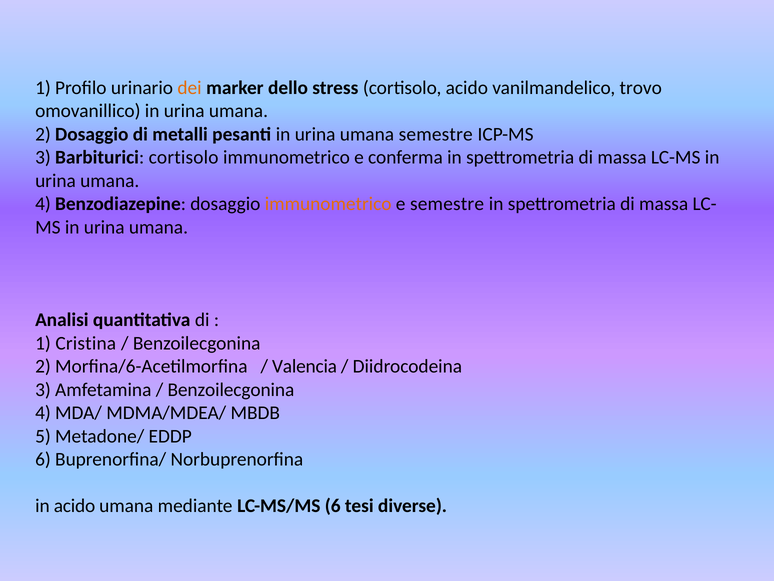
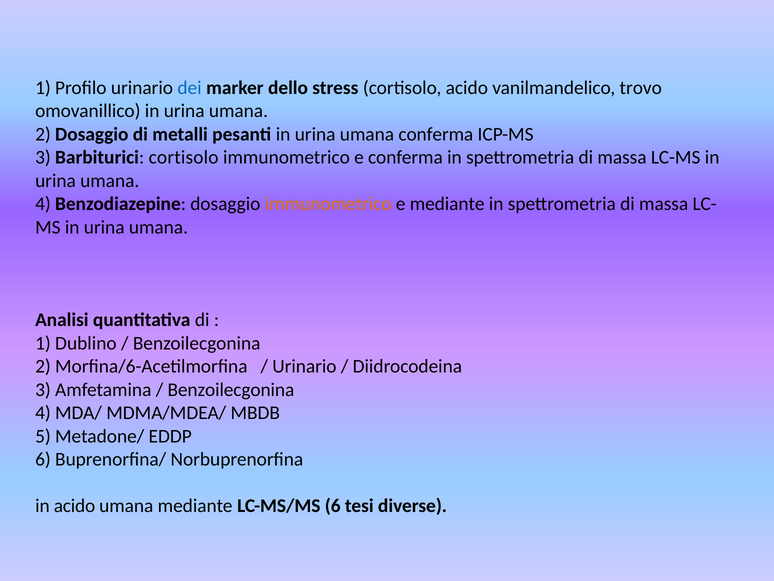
dei colour: orange -> blue
umana semestre: semestre -> conferma
e semestre: semestre -> mediante
Cristina: Cristina -> Dublino
Valencia at (305, 366): Valencia -> Urinario
